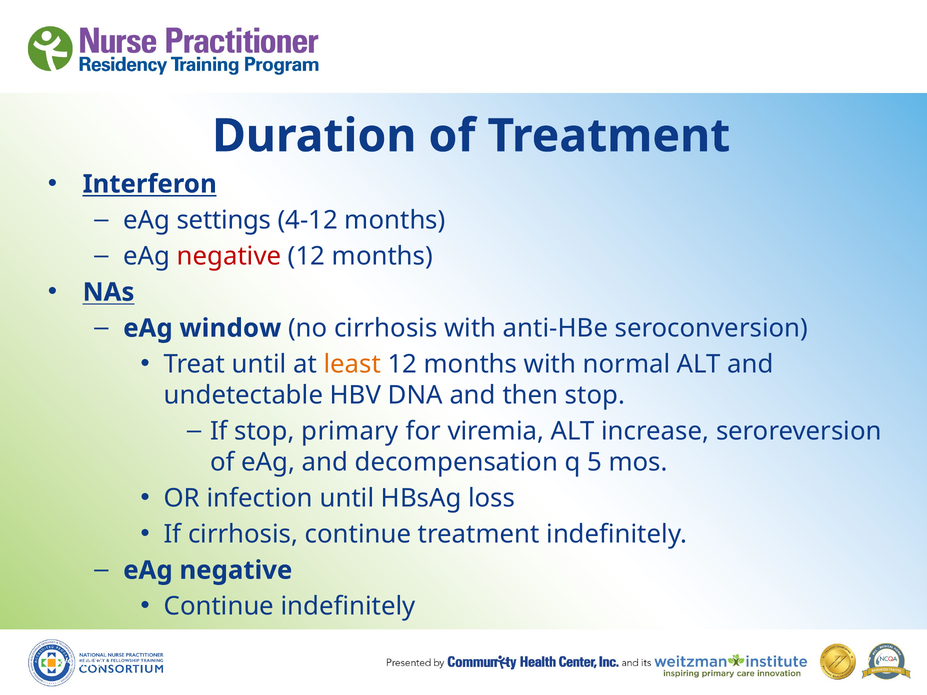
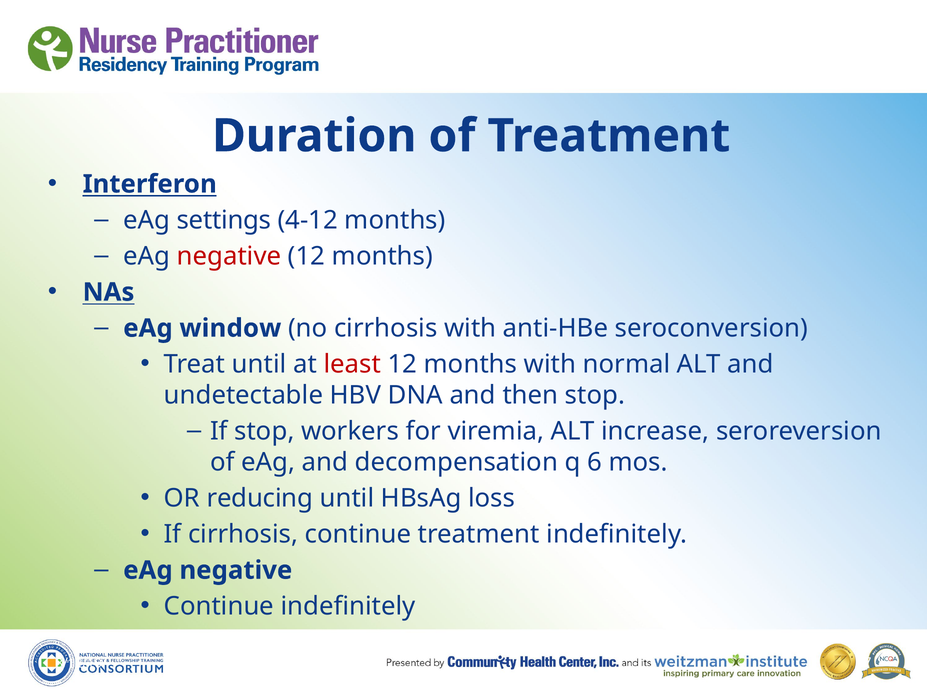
least colour: orange -> red
primary: primary -> workers
5: 5 -> 6
infection: infection -> reducing
8/95/10: 8/95/10 -> 8/12/10
